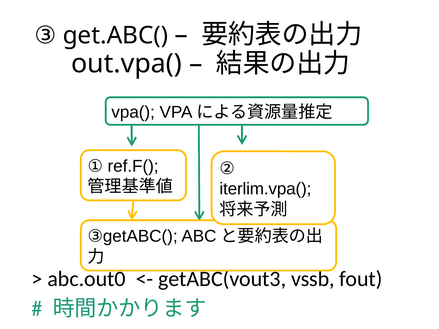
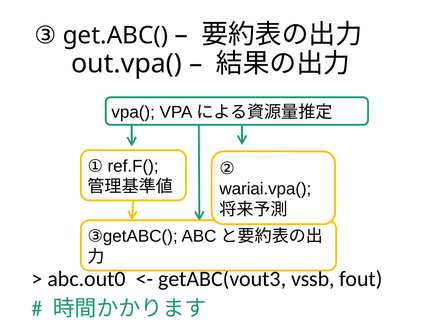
iterlim.vpa(: iterlim.vpa( -> wariai.vpa(
